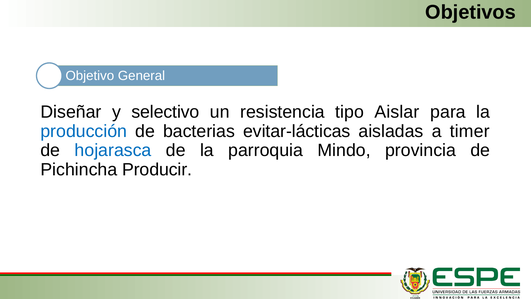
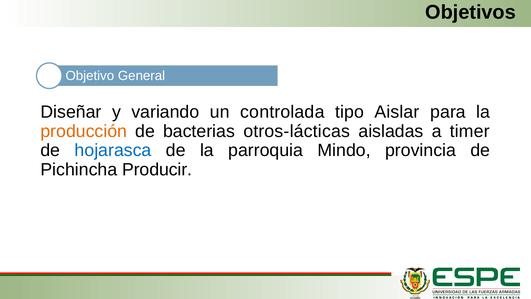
selectivo: selectivo -> variando
resistencia: resistencia -> controlada
producción colour: blue -> orange
evitar-lácticas: evitar-lácticas -> otros-lácticas
